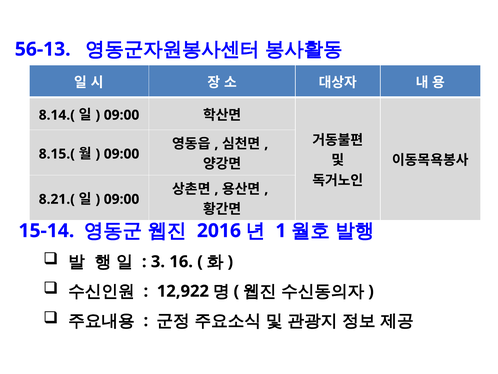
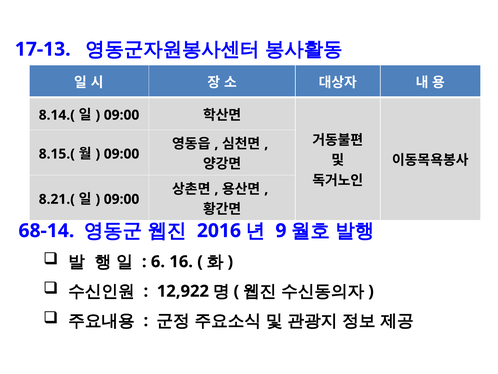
56-13: 56-13 -> 17-13
15-14: 15-14 -> 68-14
1: 1 -> 9
3: 3 -> 6
